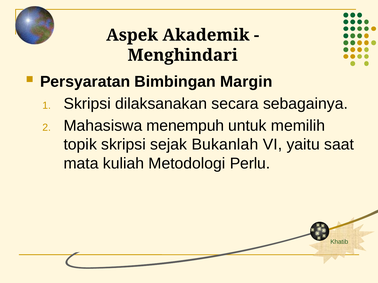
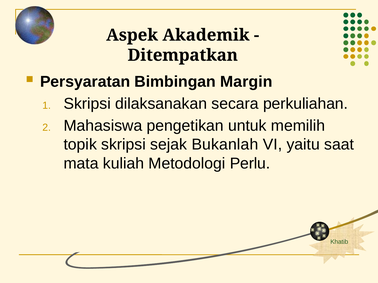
Menghindari: Menghindari -> Ditempatkan
sebagainya: sebagainya -> perkuliahan
menempuh: menempuh -> pengetikan
